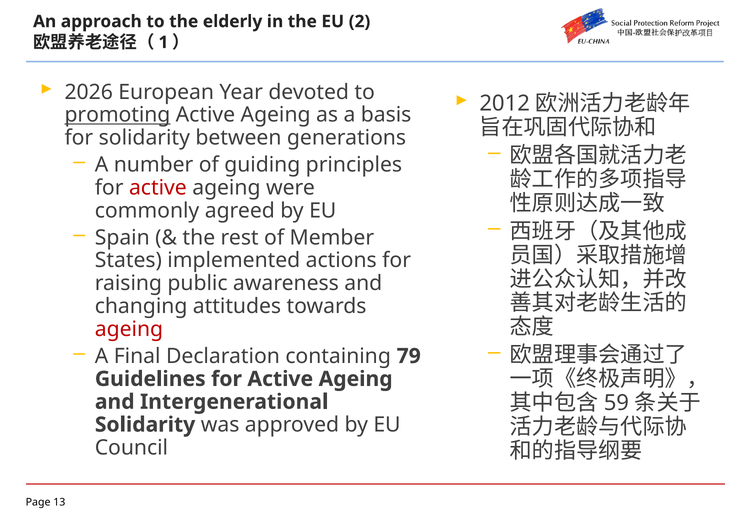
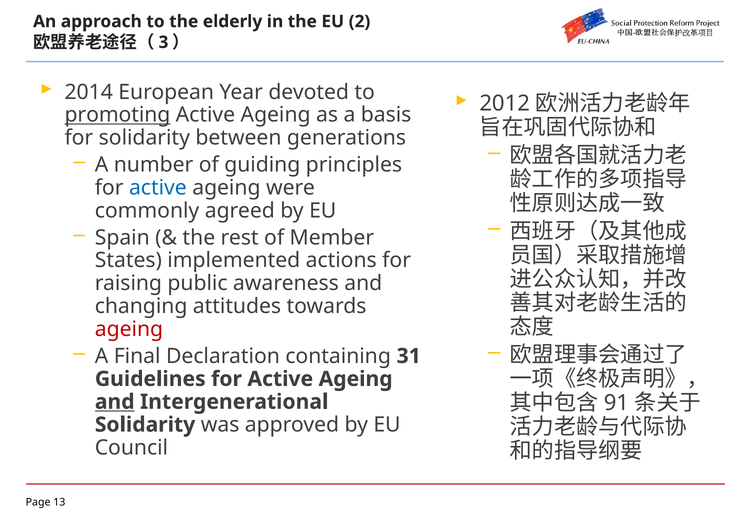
1: 1 -> 3
2026: 2026 -> 2014
active at (158, 188) colour: red -> blue
79: 79 -> 31
59: 59 -> 91
and at (115, 402) underline: none -> present
